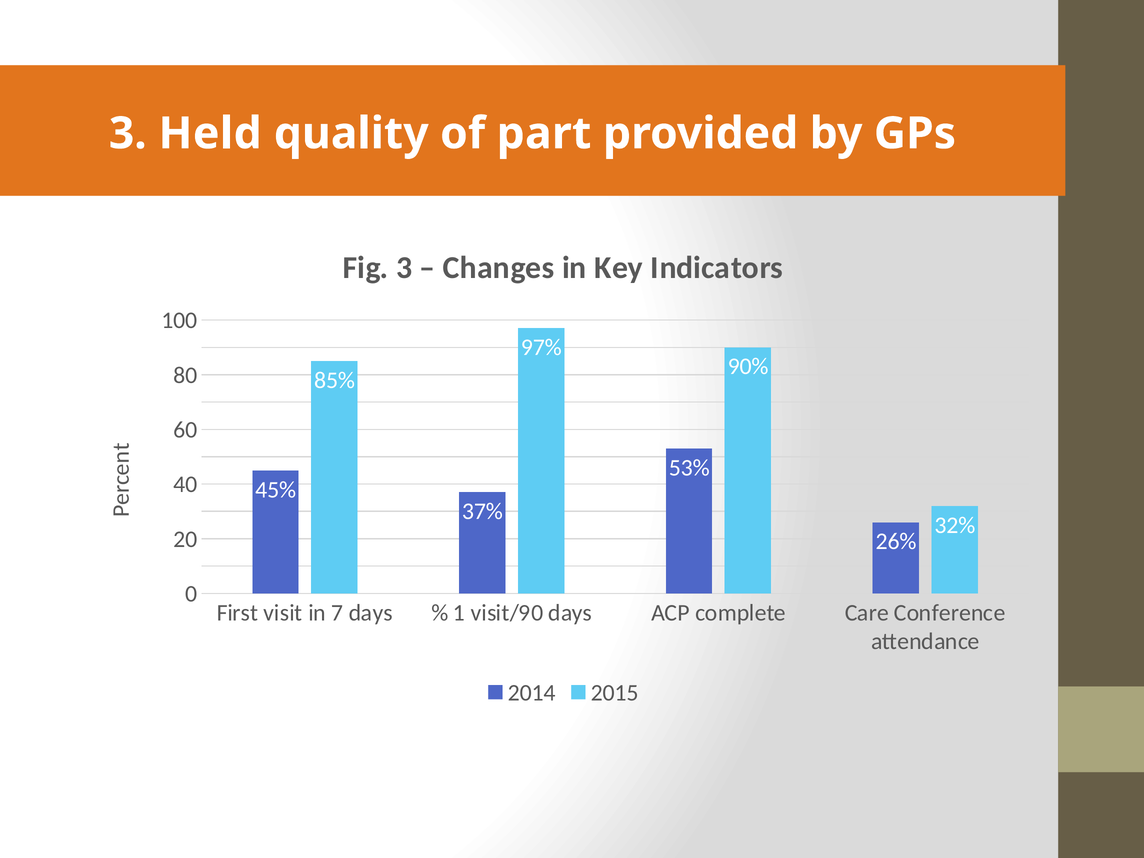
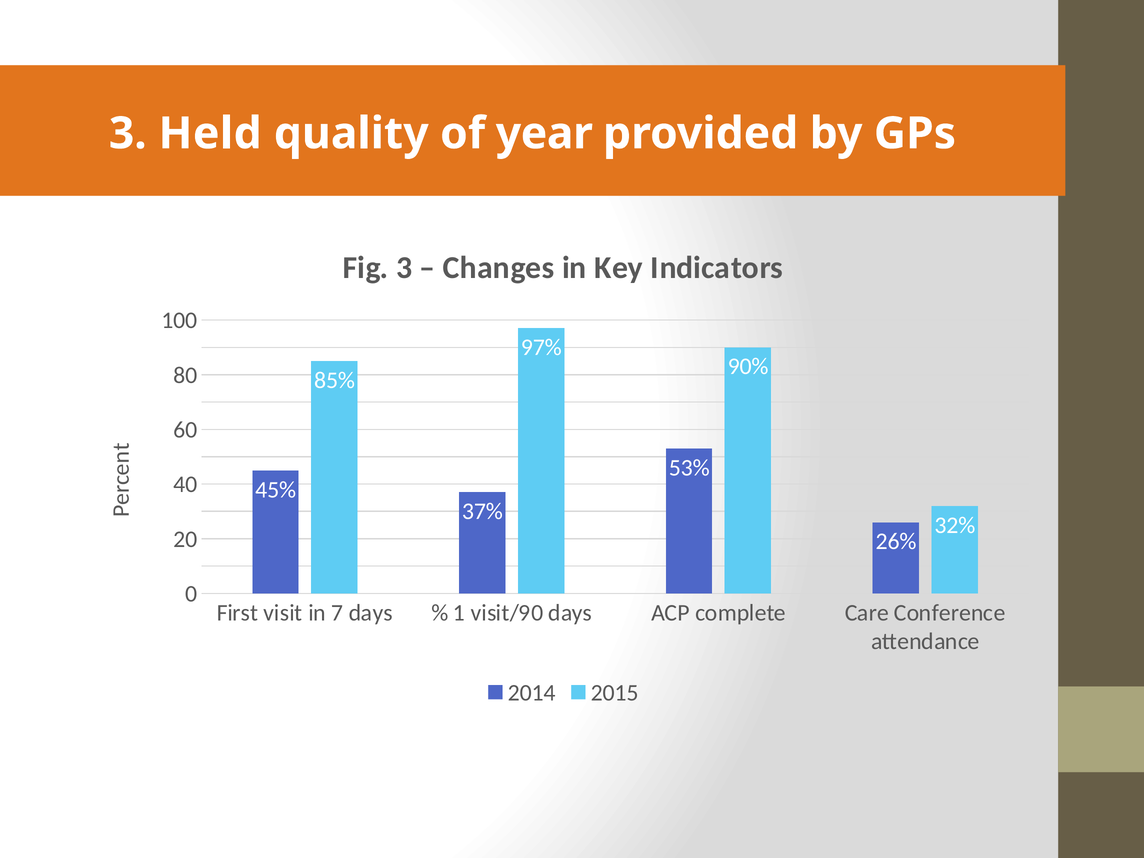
part: part -> year
